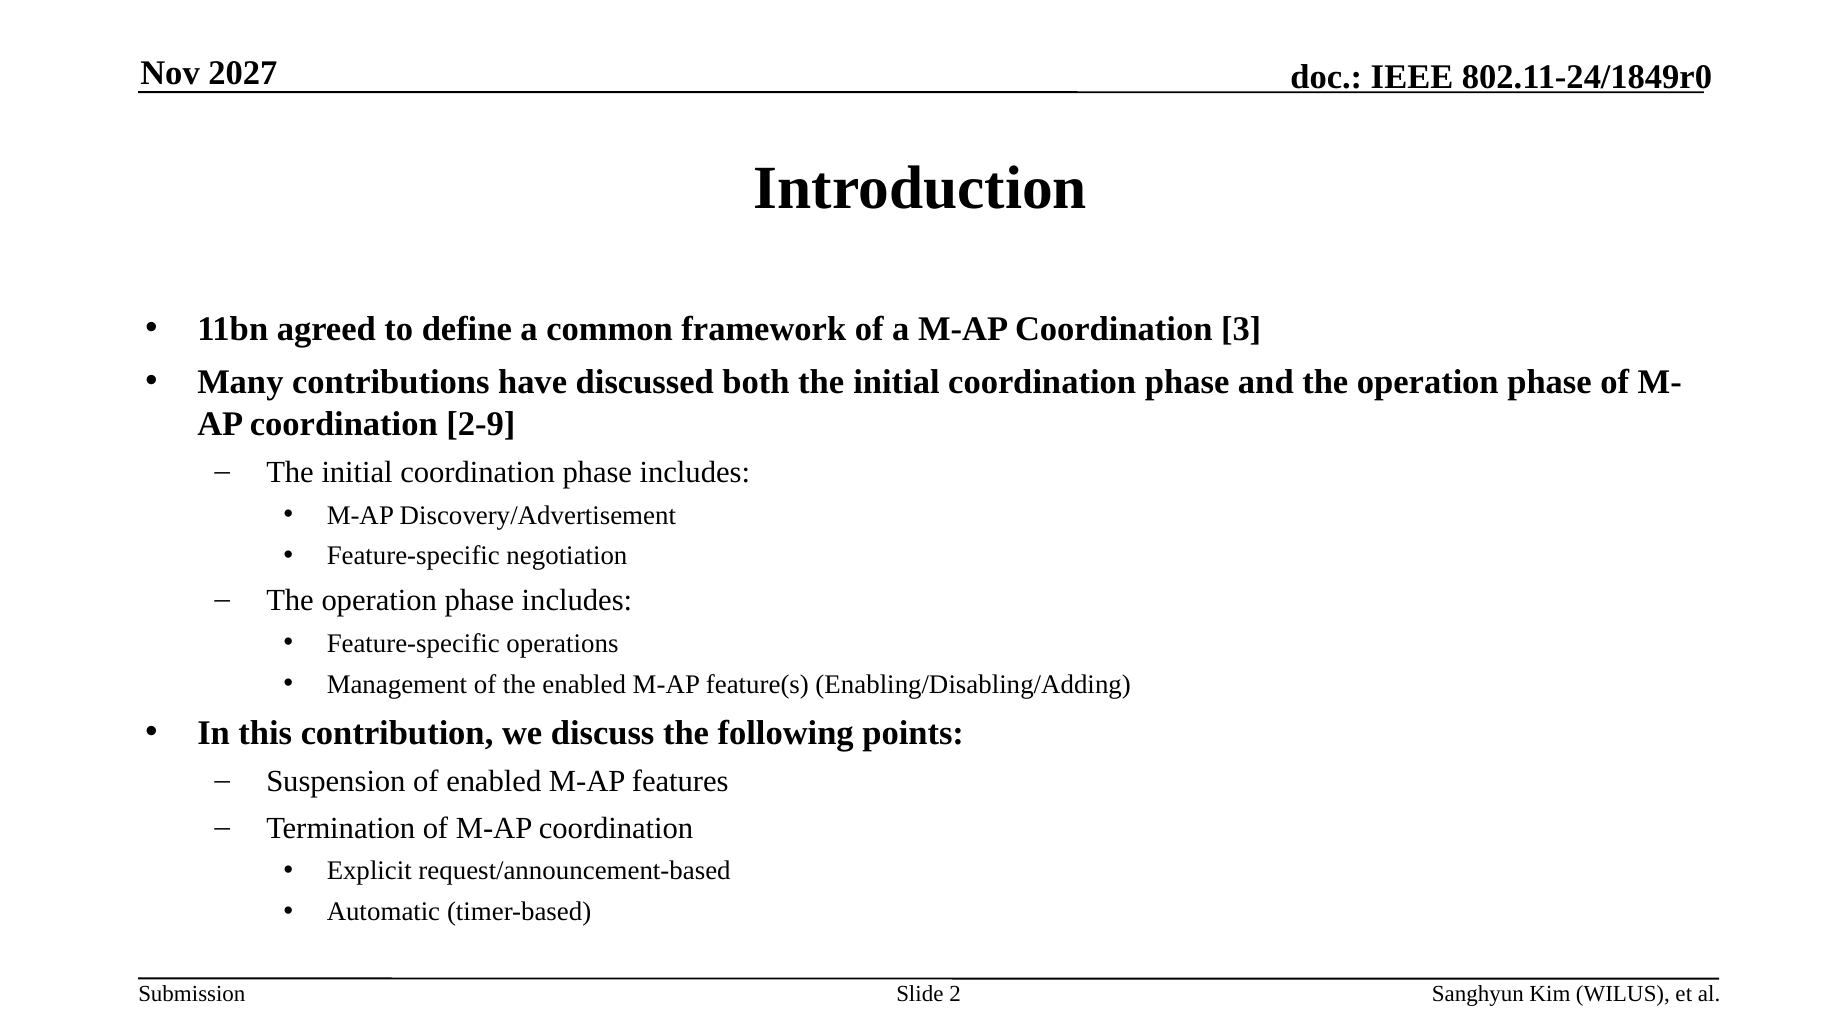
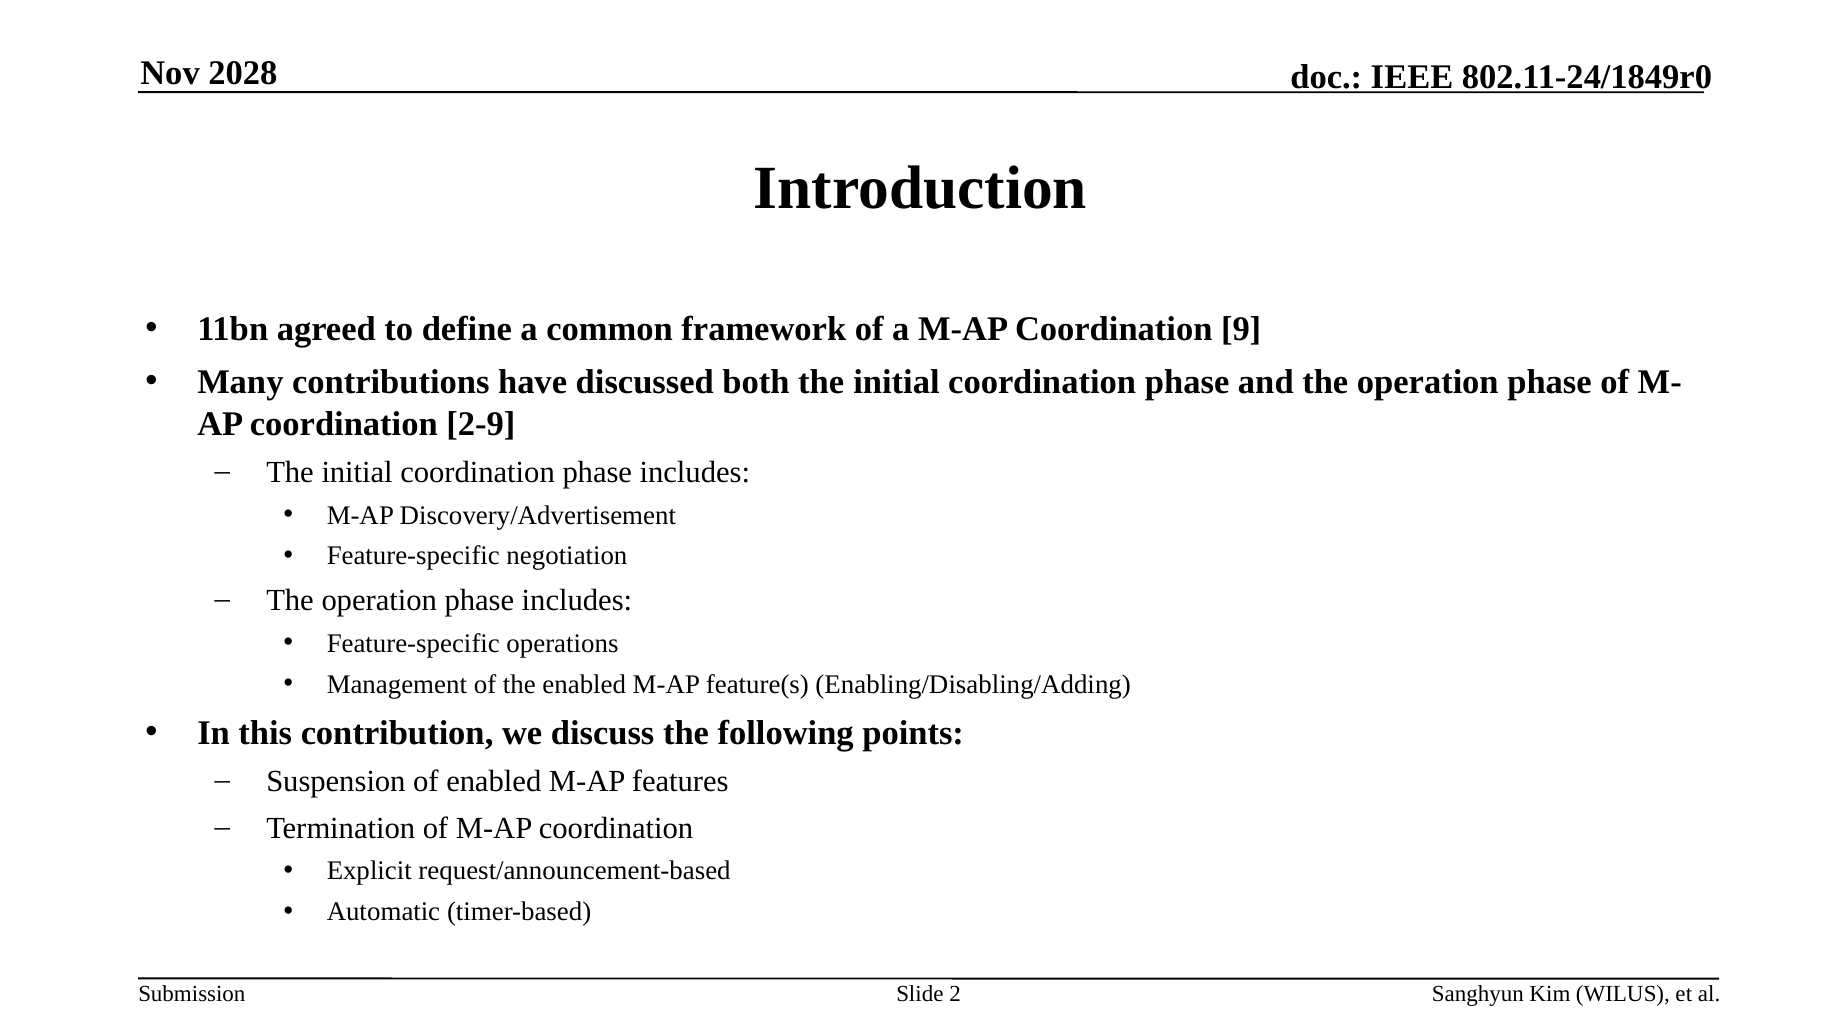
2027: 2027 -> 2028
3: 3 -> 9
